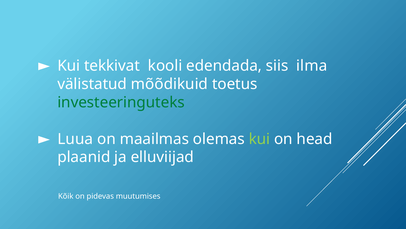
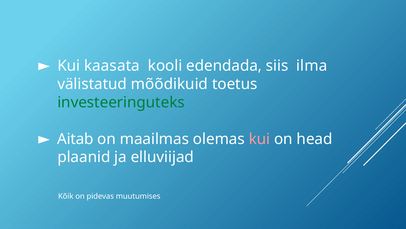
tekkivat: tekkivat -> kaasata
Luua: Luua -> Aitab
kui at (259, 139) colour: light green -> pink
